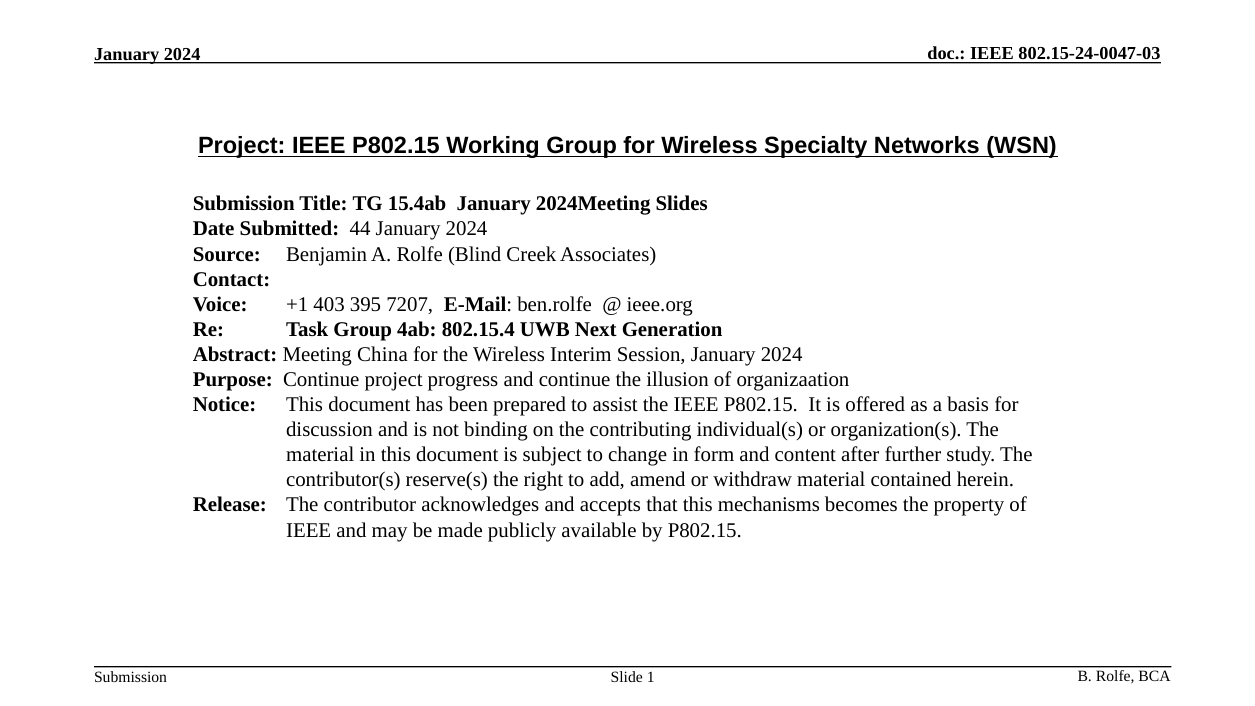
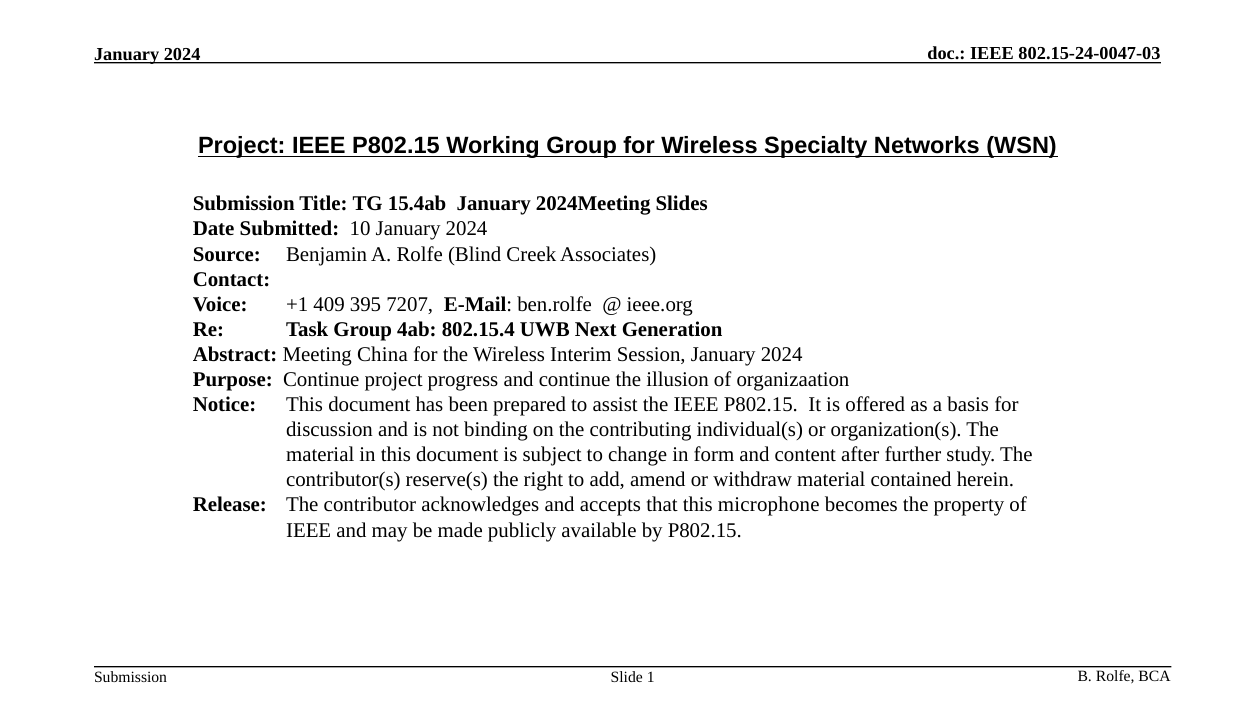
44: 44 -> 10
403: 403 -> 409
mechanisms: mechanisms -> microphone
